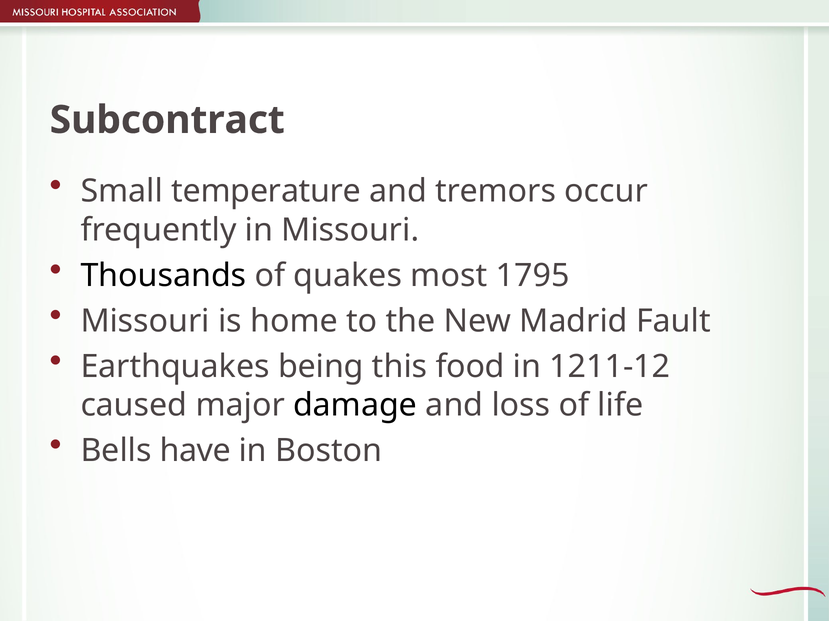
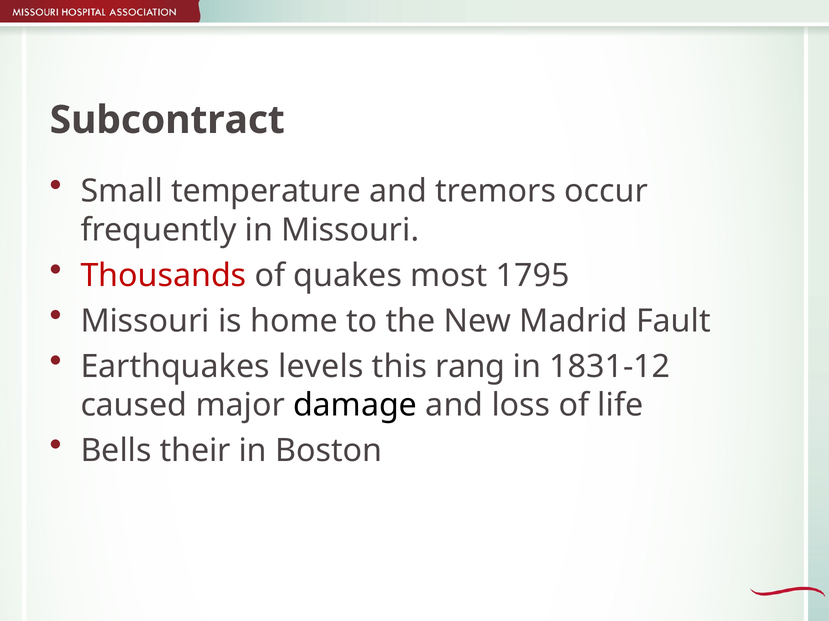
Thousands colour: black -> red
being: being -> levels
food: food -> rang
1211-12: 1211-12 -> 1831-12
have: have -> their
